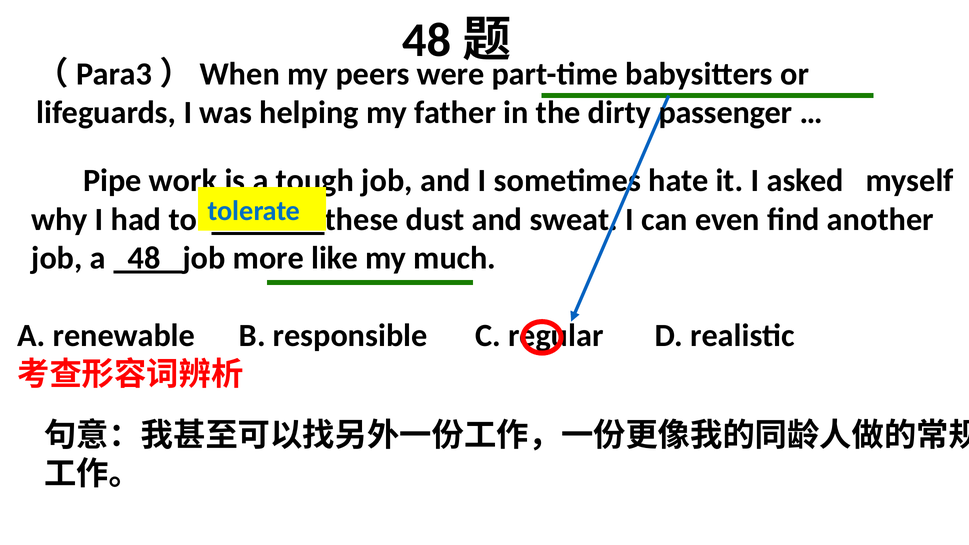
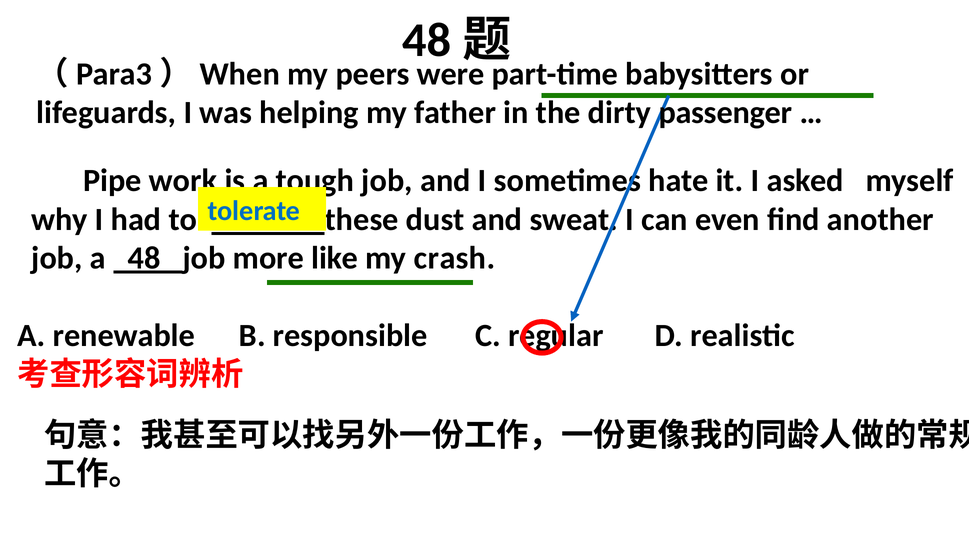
much: much -> crash
